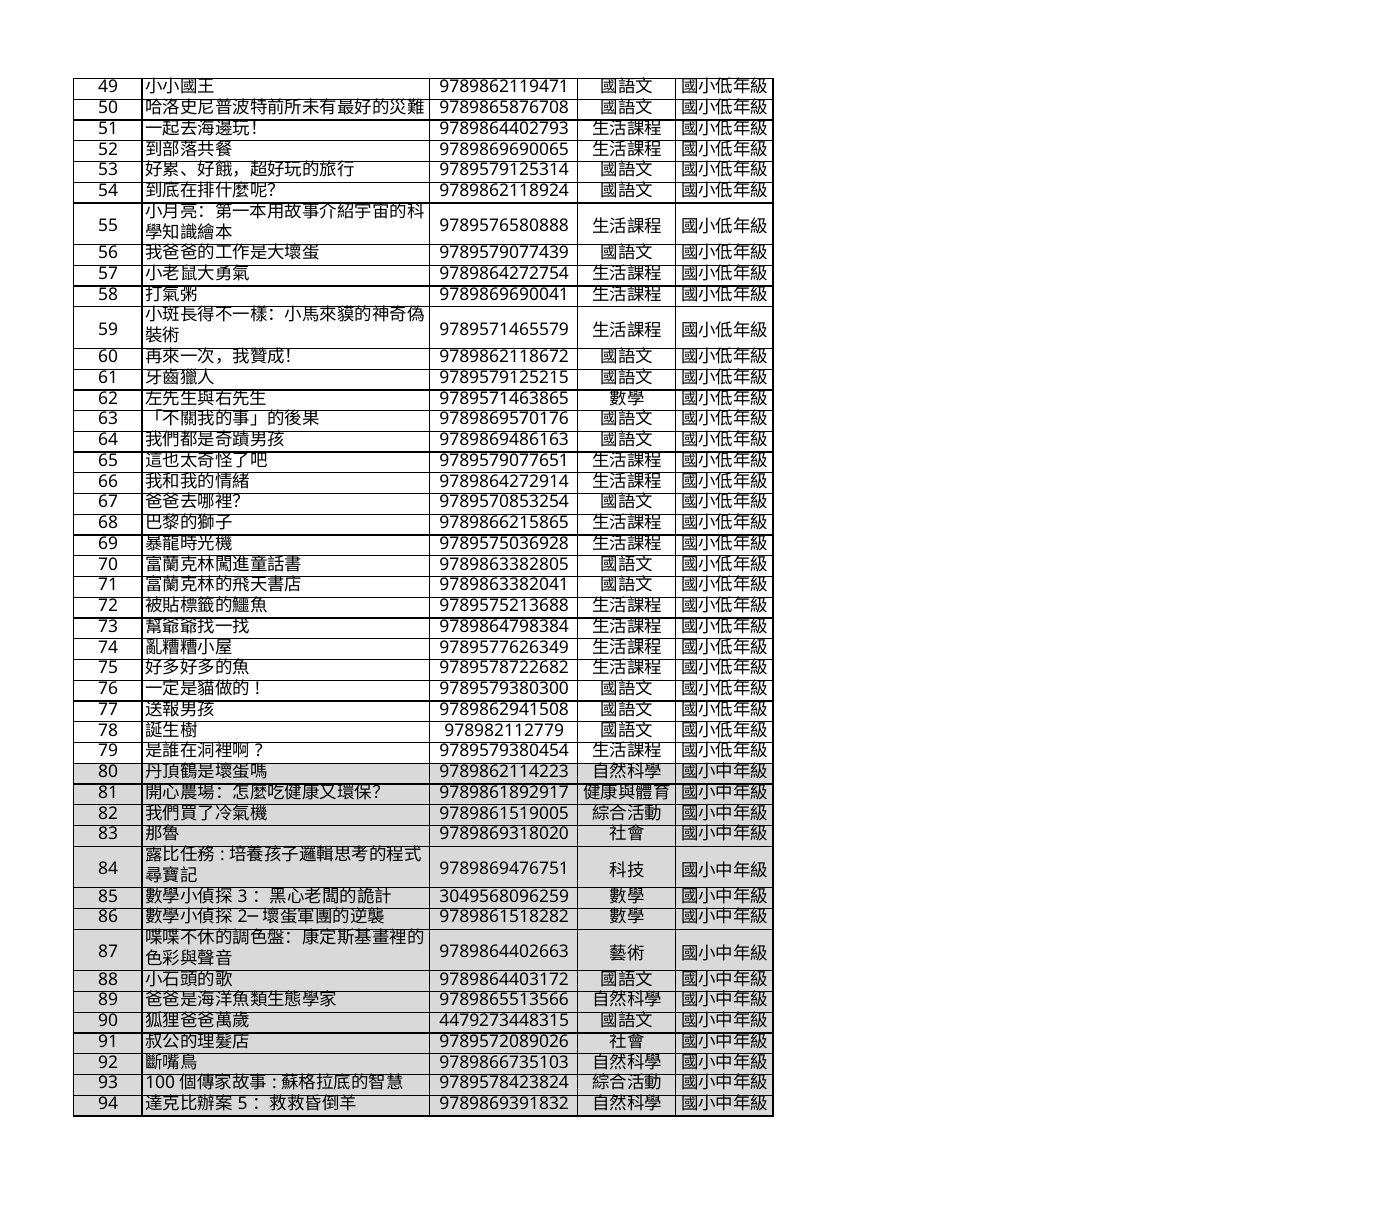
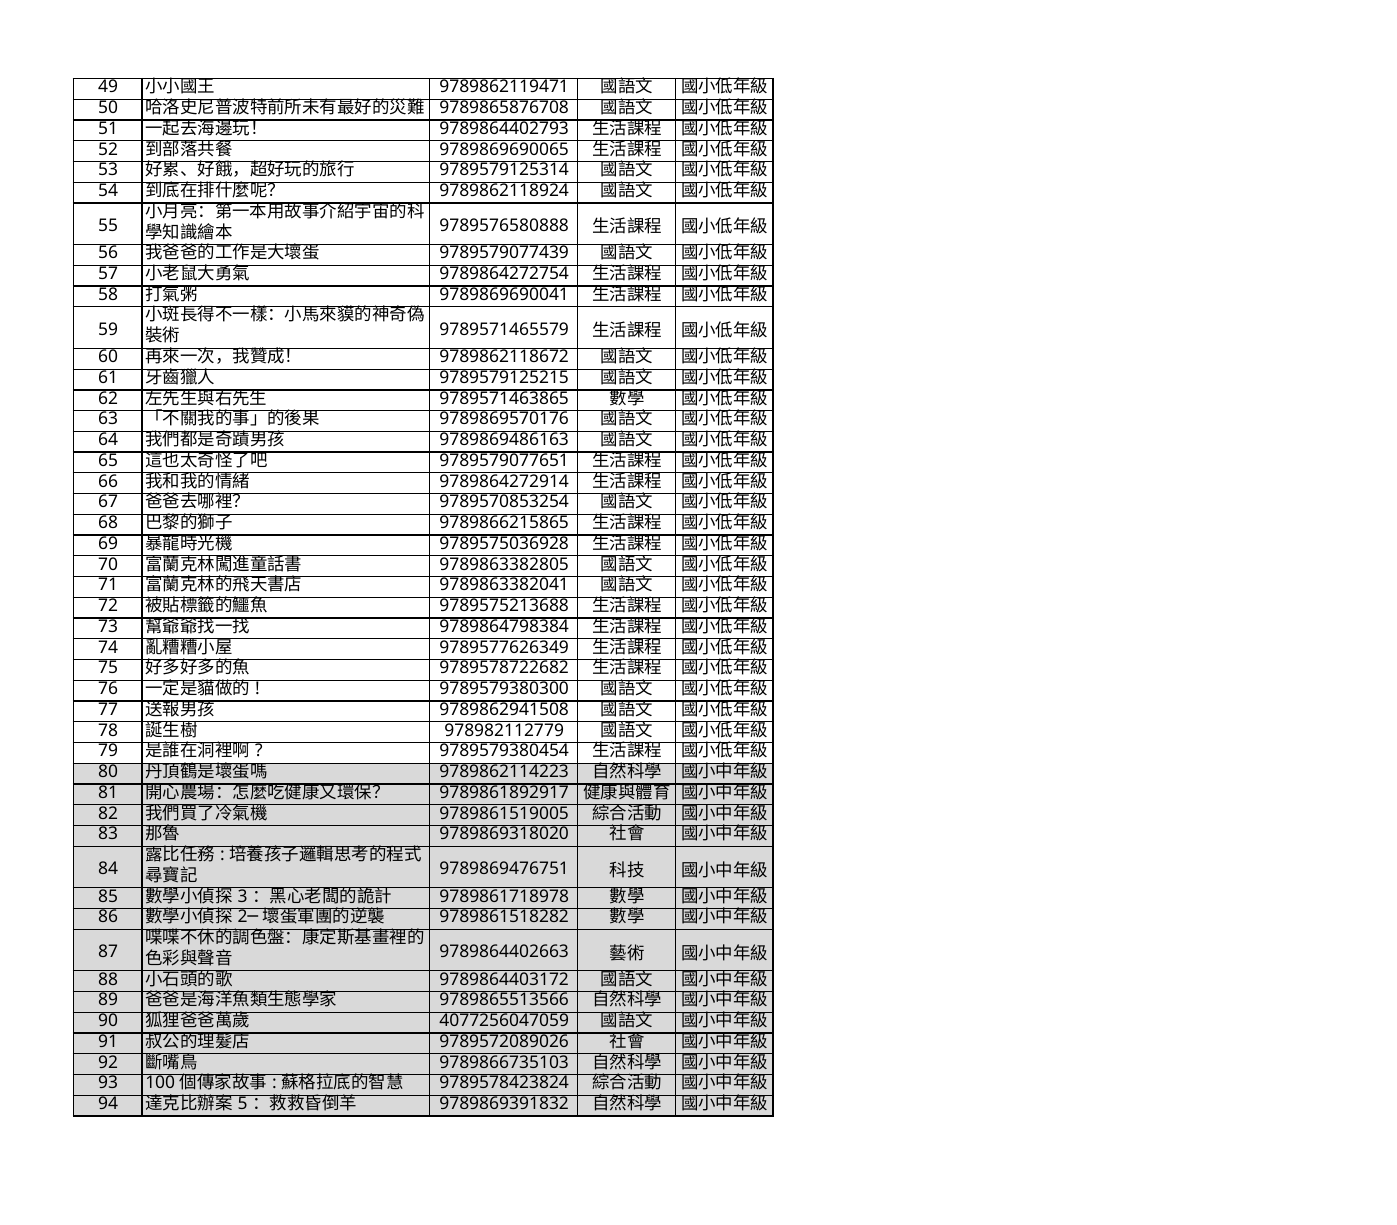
3049568096259: 3049568096259 -> 9789861718978
4479273448315: 4479273448315 -> 4077256047059
